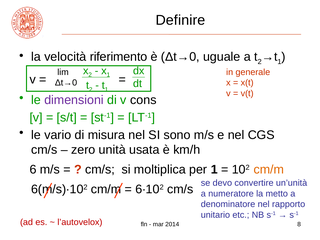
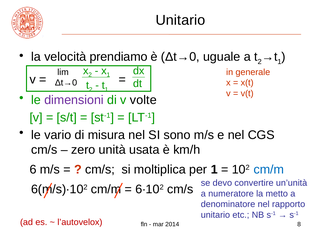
Definire at (180, 20): Definire -> Unitario
riferimento: riferimento -> prendiamo
cons: cons -> volte
cm/m at (269, 169) colour: orange -> blue
